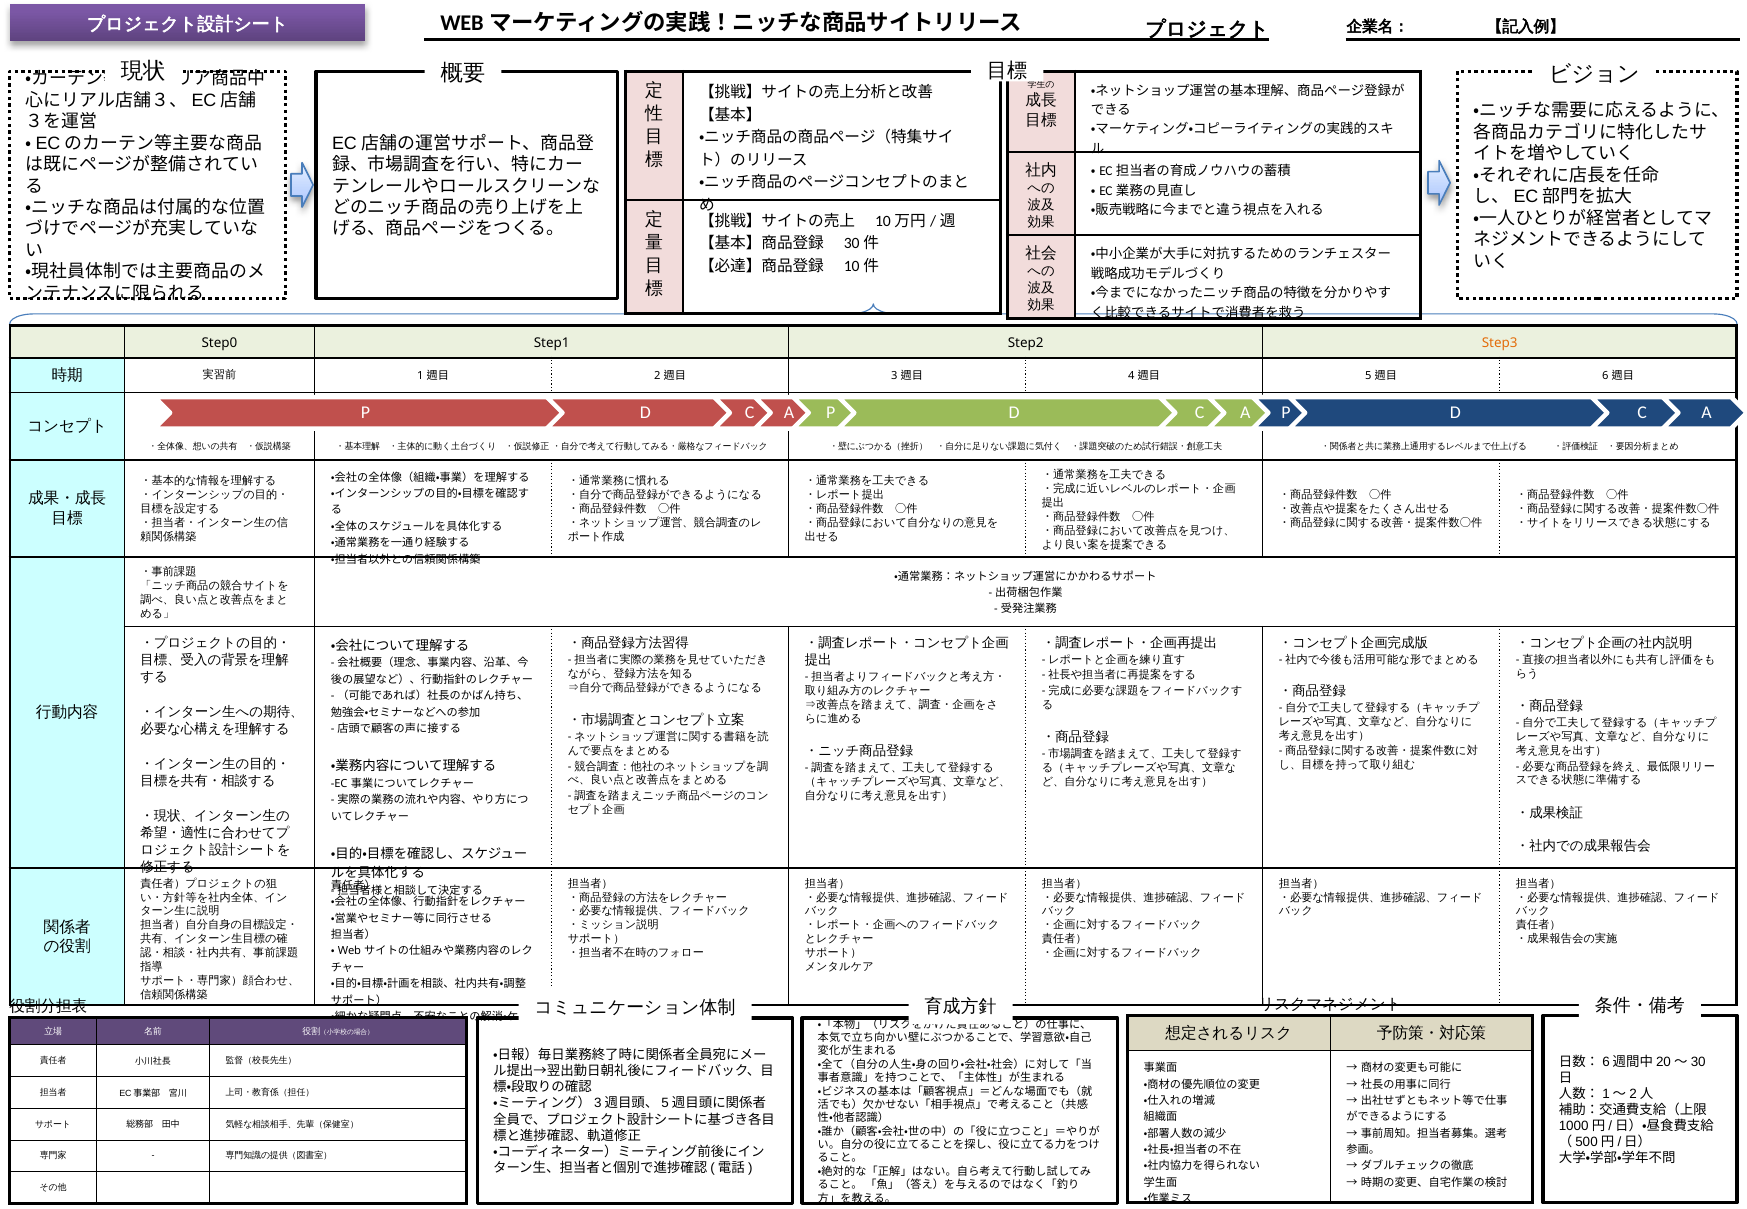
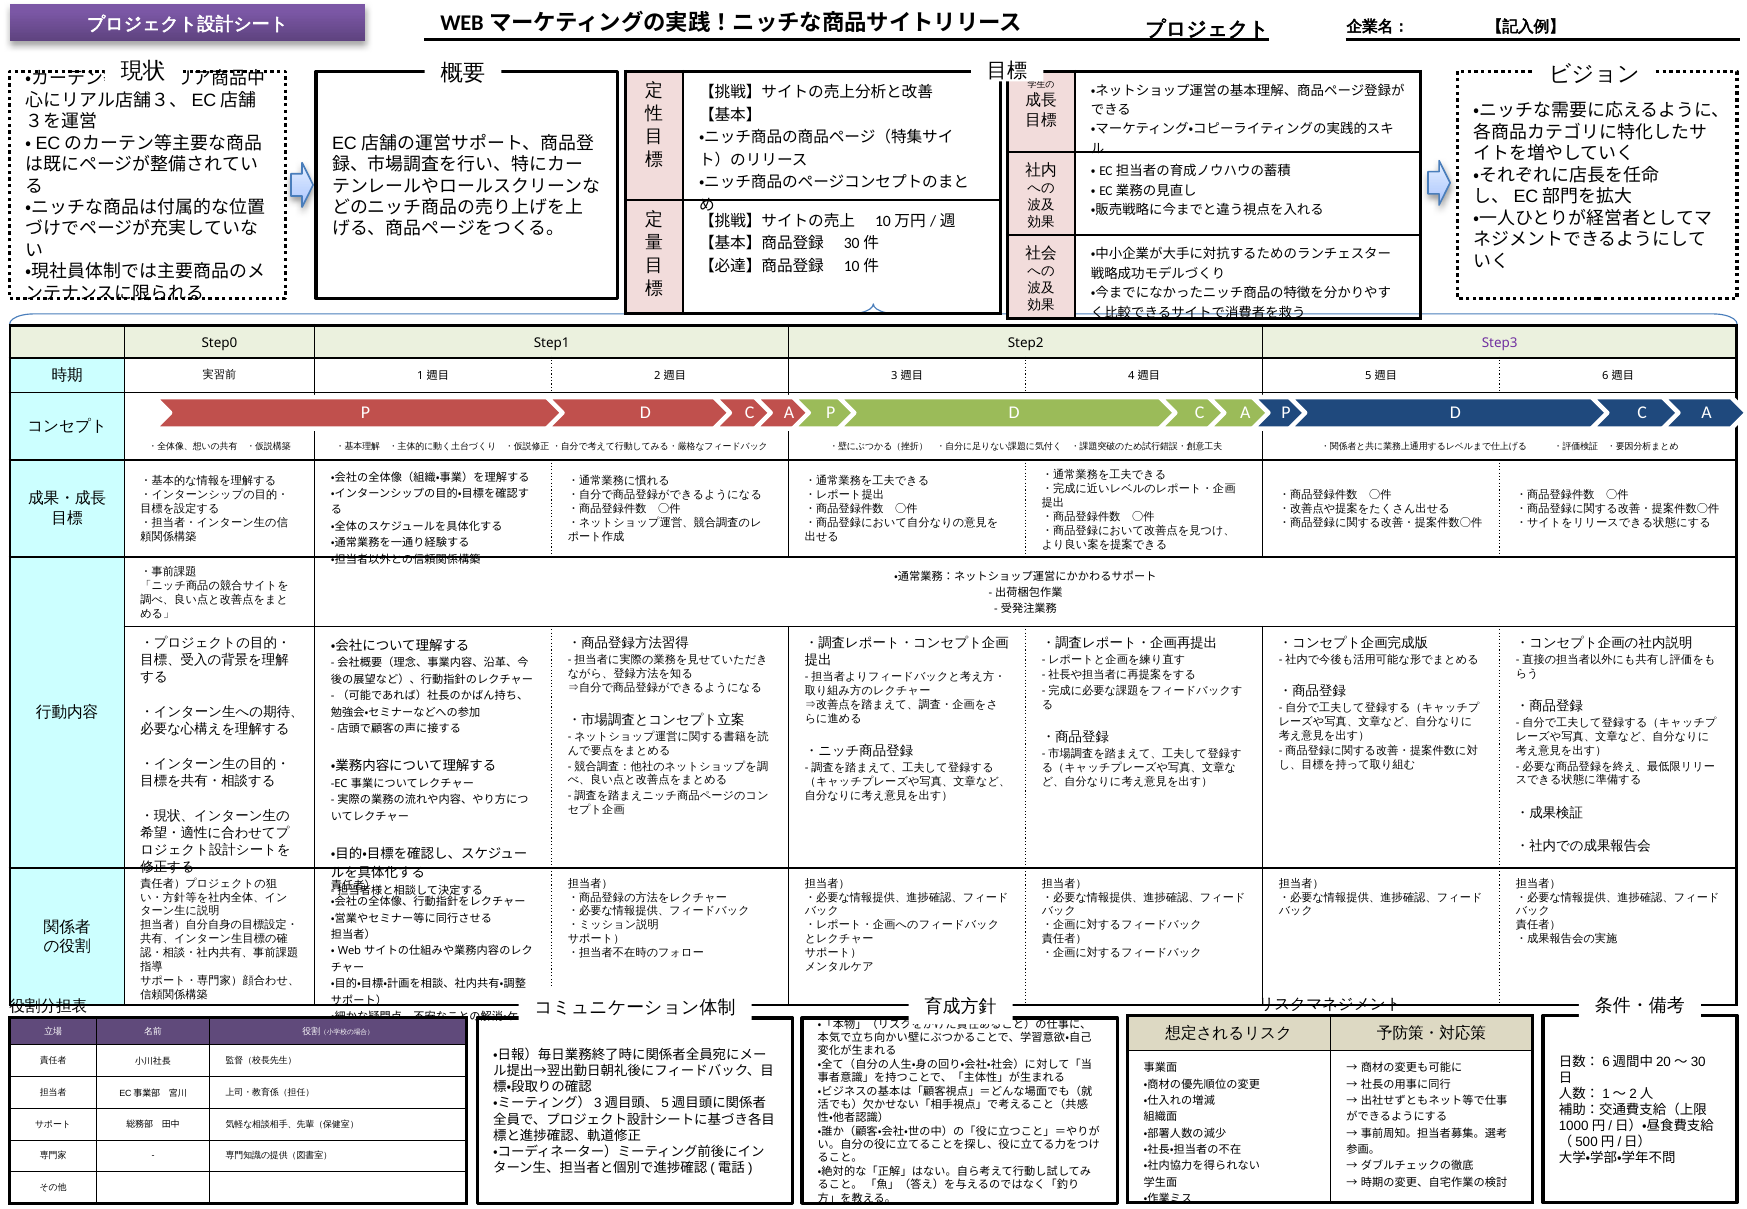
Step3 colour: orange -> purple
